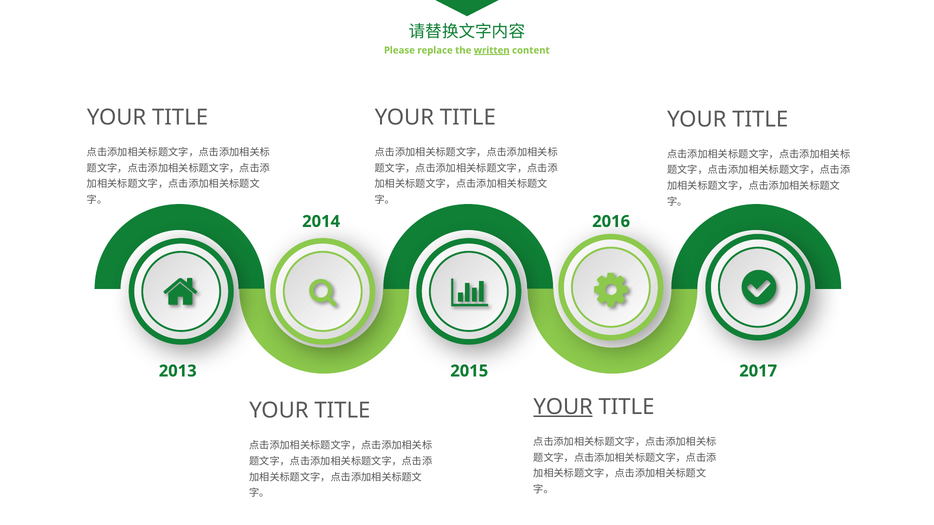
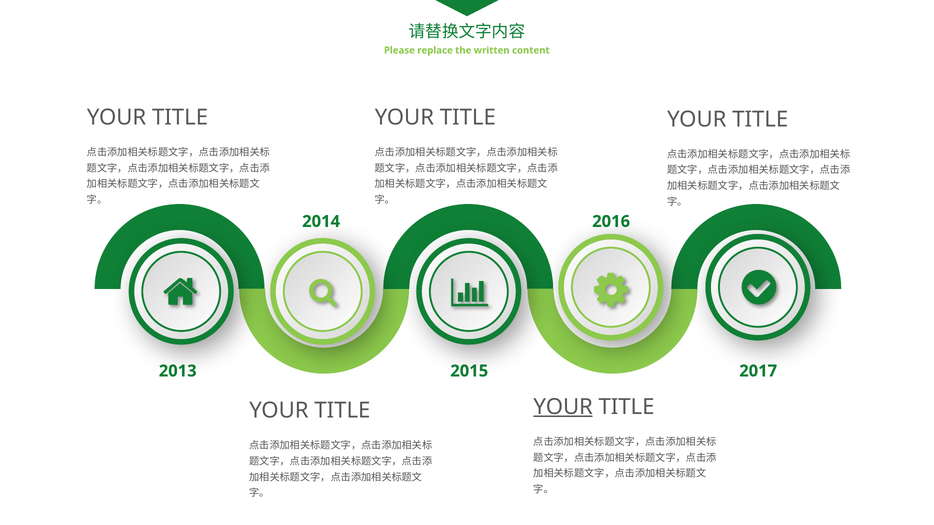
written underline: present -> none
